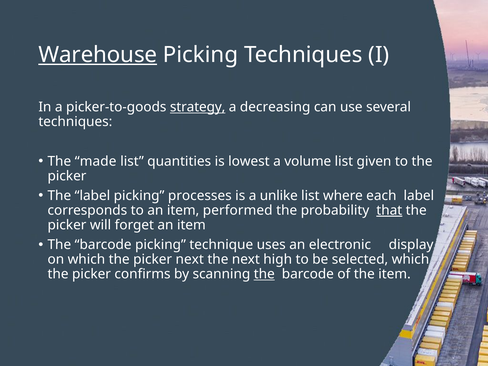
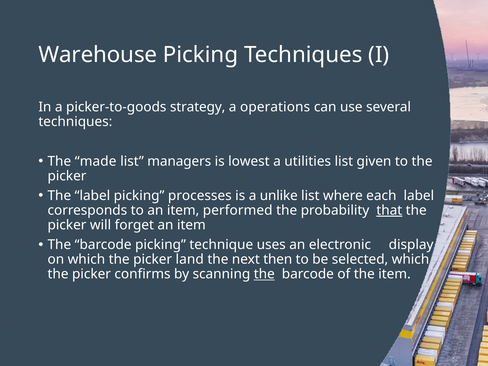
Warehouse underline: present -> none
strategy underline: present -> none
decreasing: decreasing -> operations
quantities: quantities -> managers
volume: volume -> utilities
picker next: next -> land
high: high -> then
